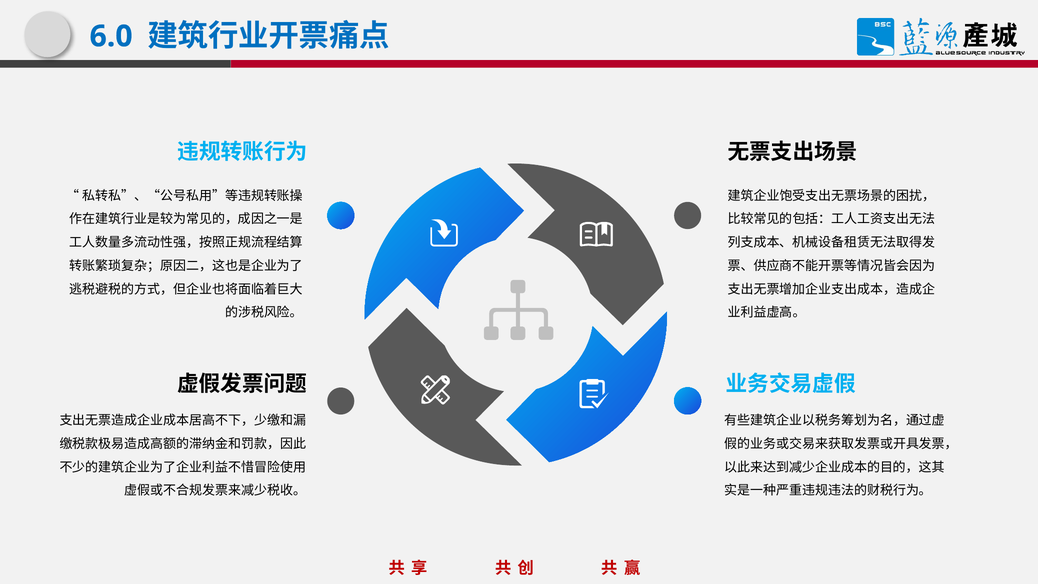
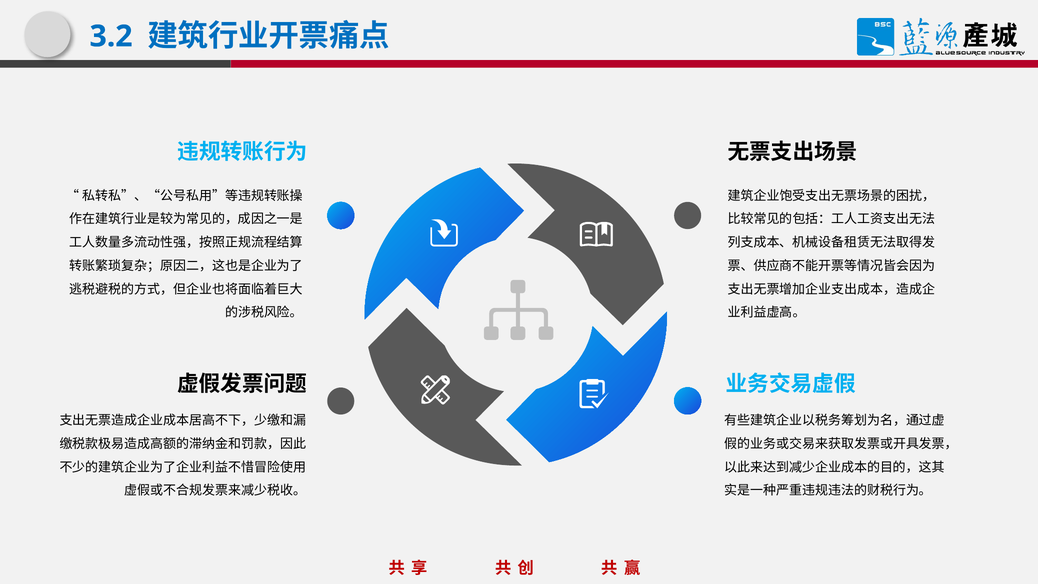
6.0: 6.0 -> 3.2
